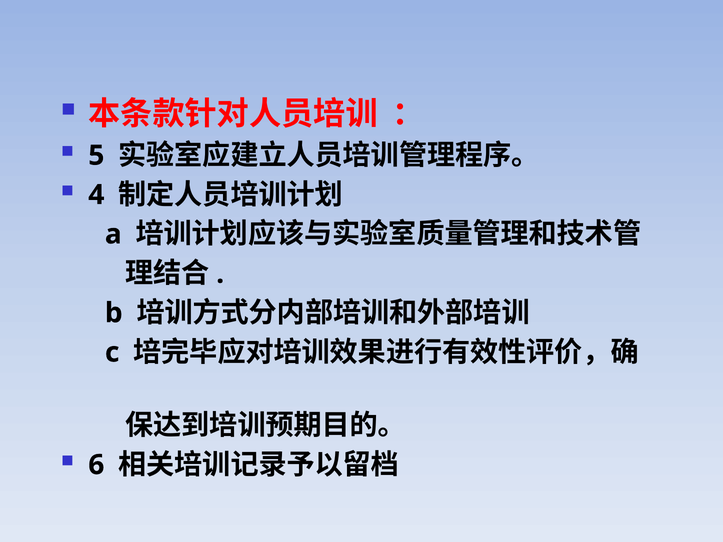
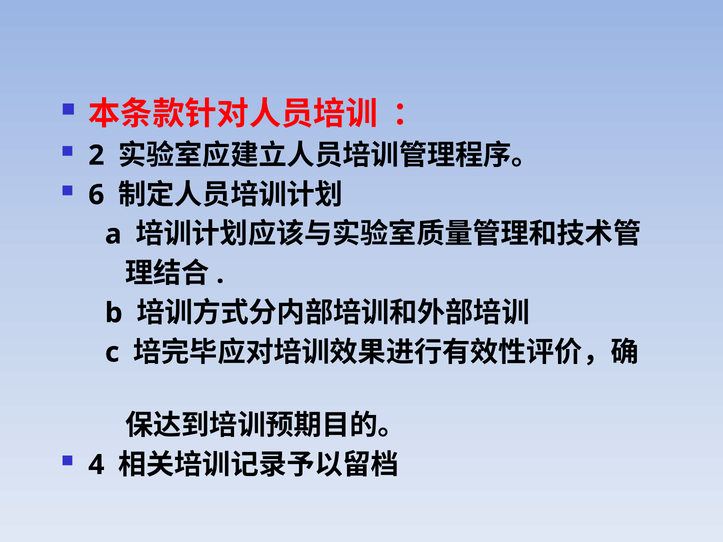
5: 5 -> 2
4: 4 -> 6
6: 6 -> 4
